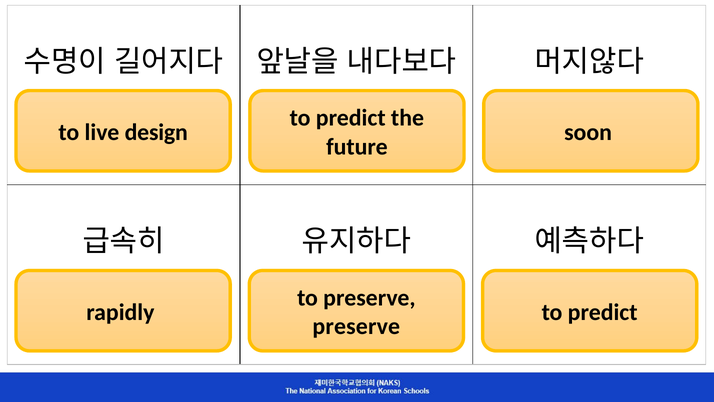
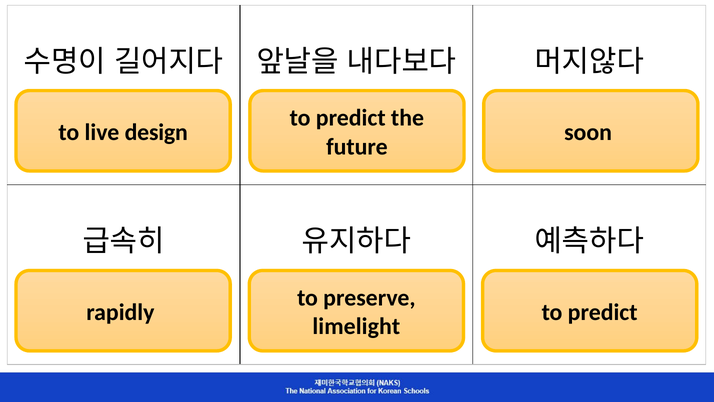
preserve at (356, 326): preserve -> limelight
